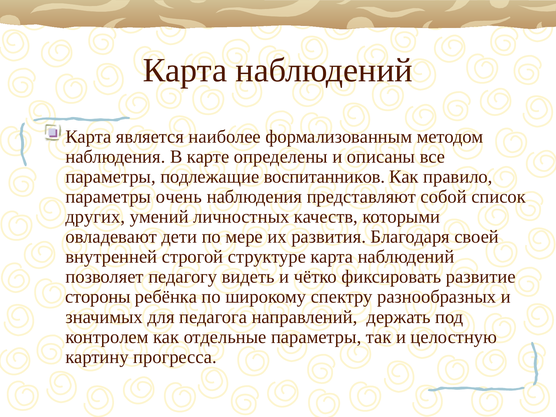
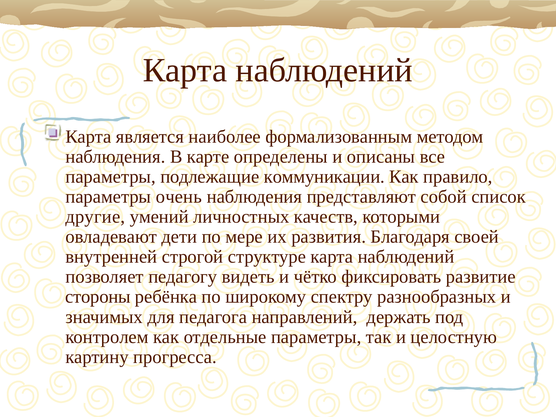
воспитанников: воспитанников -> коммуникации
других: других -> другие
